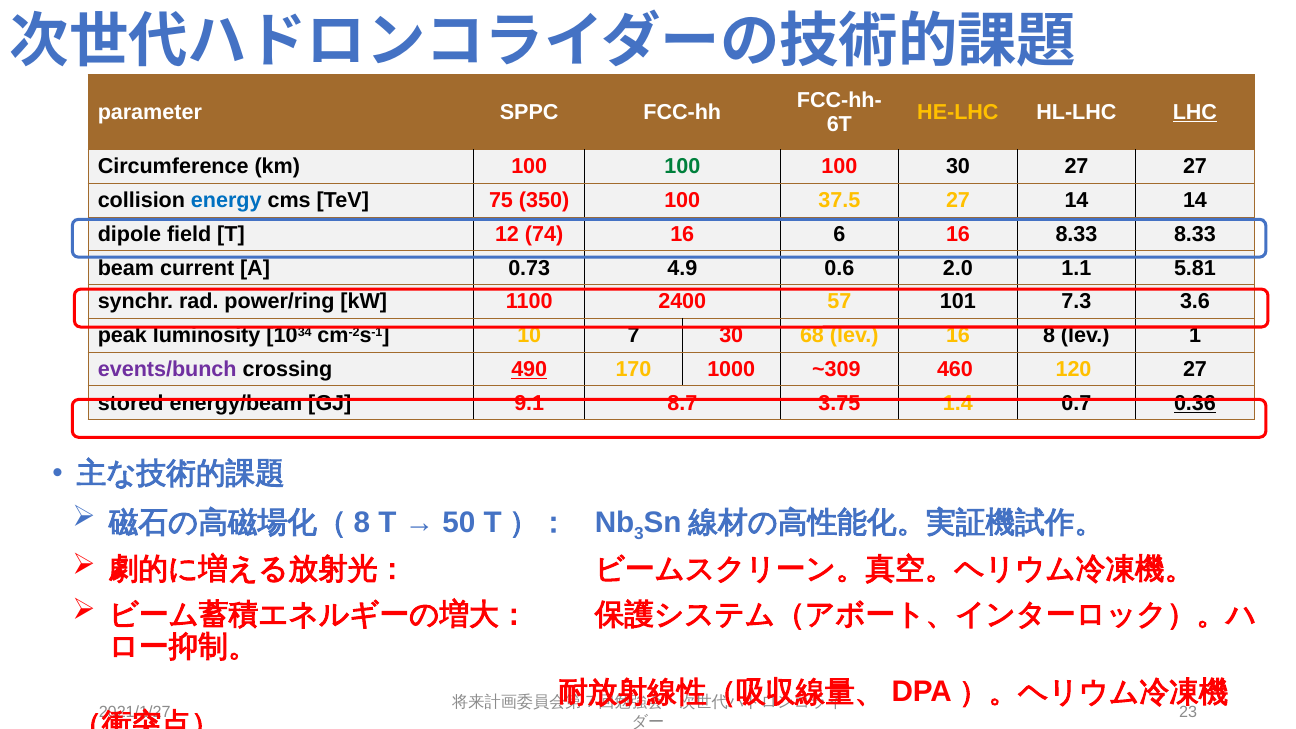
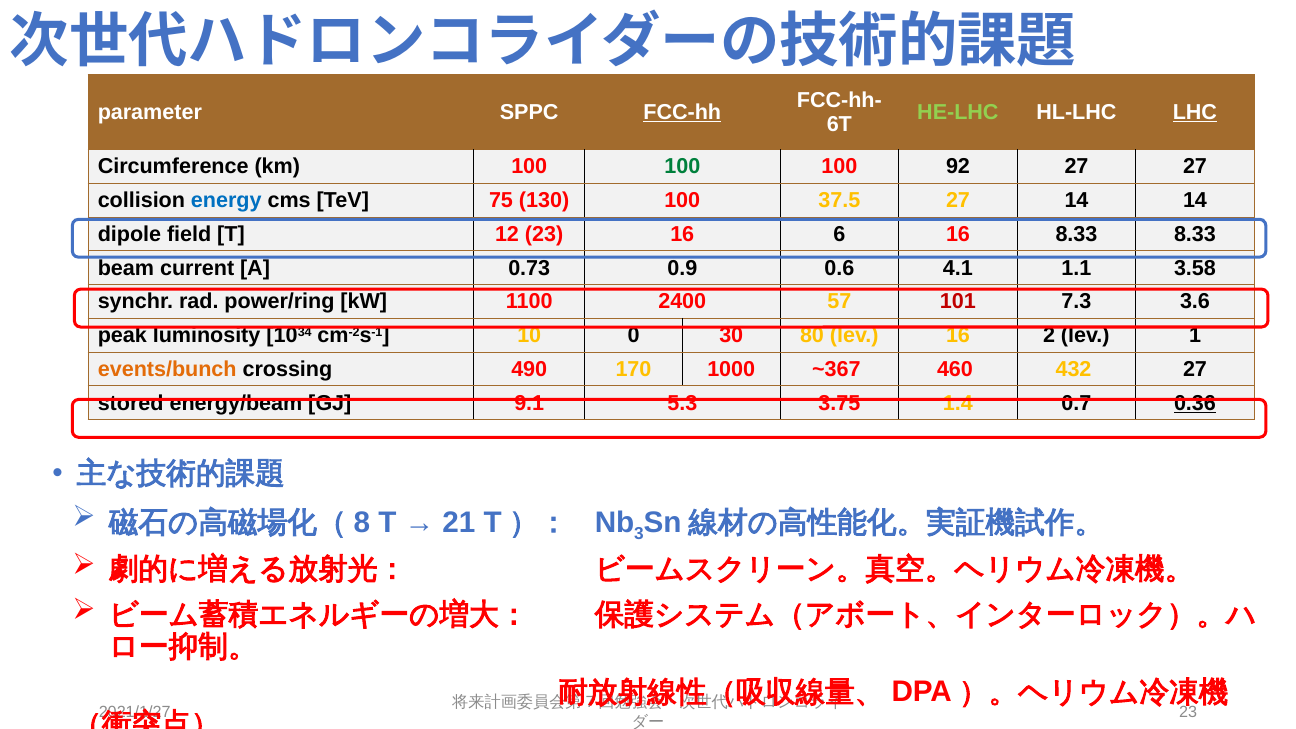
FCC-hh underline: none -> present
HE-LHC colour: yellow -> light green
100 30: 30 -> 92
350: 350 -> 130
12 74: 74 -> 23
4.9: 4.9 -> 0.9
2.0: 2.0 -> 4.1
5.81: 5.81 -> 3.58
101 colour: black -> red
7: 7 -> 0
68: 68 -> 80
8: 8 -> 2
events/bunch colour: purple -> orange
490 underline: present -> none
~309: ~309 -> ~367
120: 120 -> 432
8.7: 8.7 -> 5.3
50: 50 -> 21
